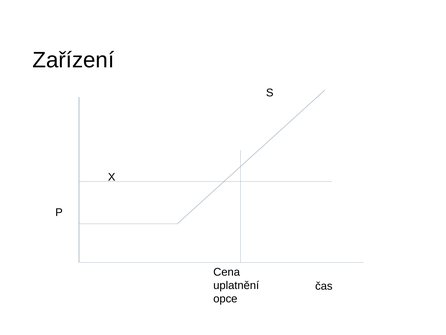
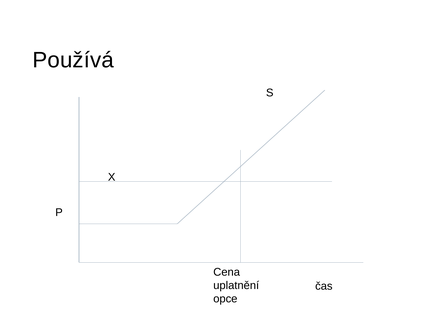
Zařízení: Zařízení -> Používá
